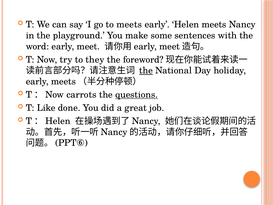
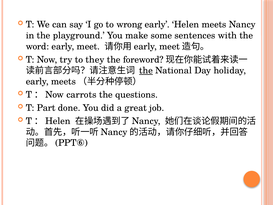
to meets: meets -> wrong
questions underline: present -> none
Like: Like -> Part
